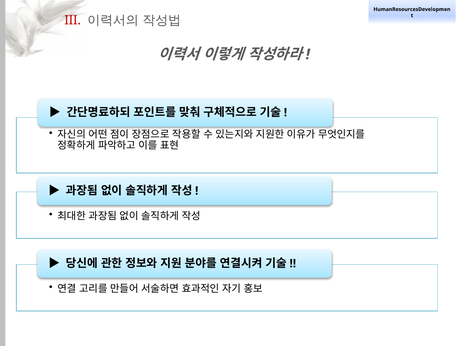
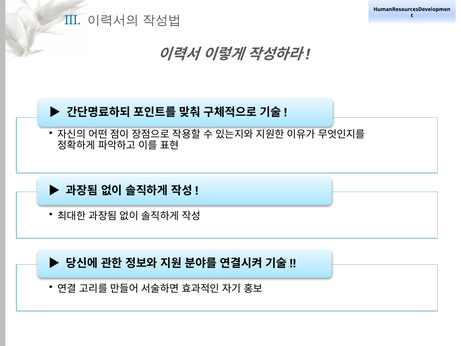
III colour: red -> blue
